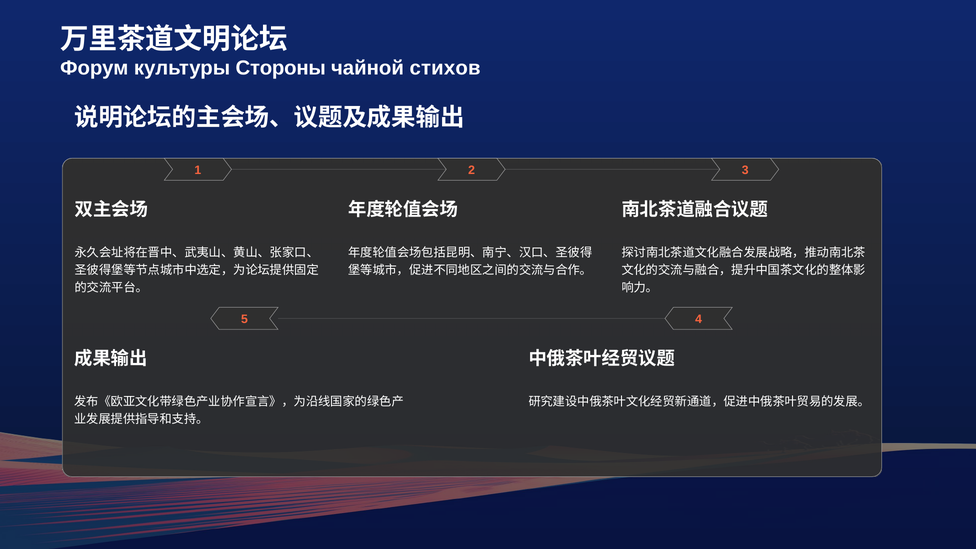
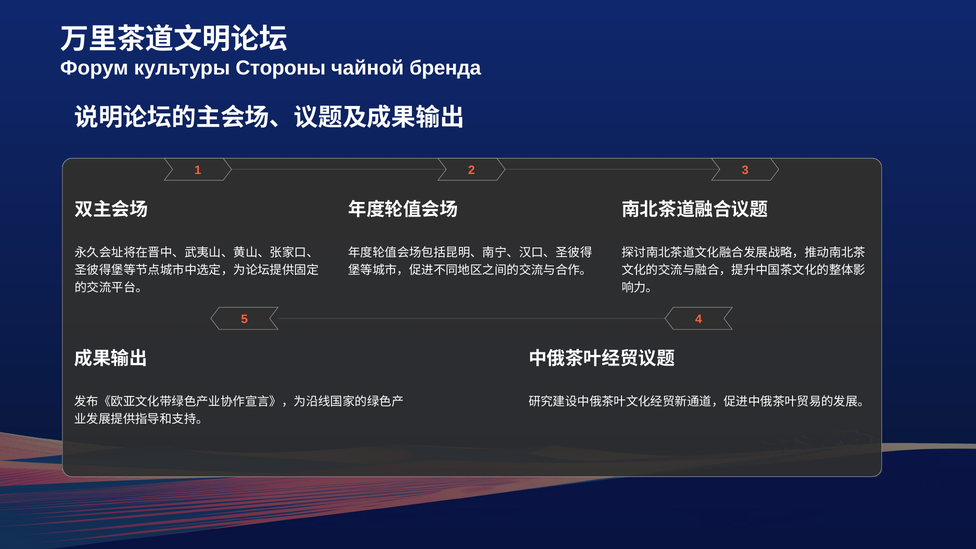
стихов: стихов -> бренда
